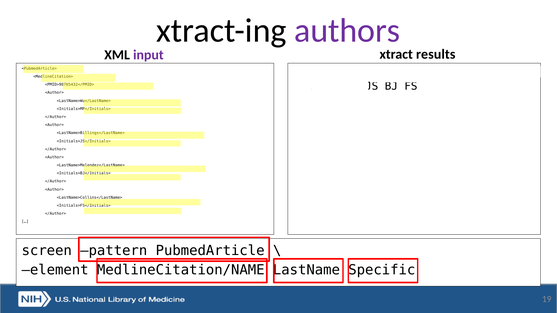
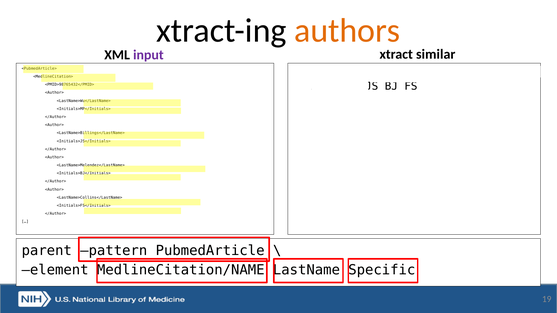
authors colour: purple -> orange
results: results -> similar
screen: screen -> parent
